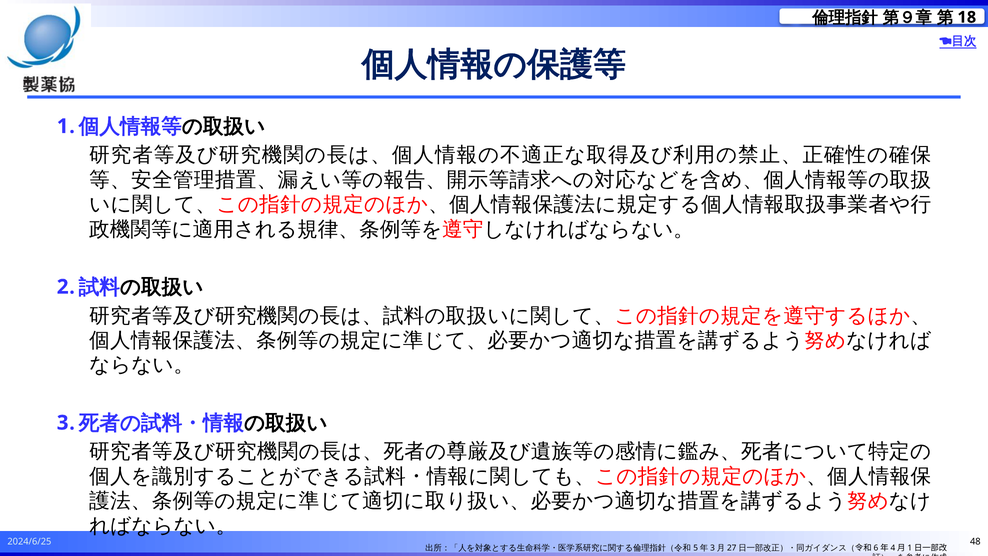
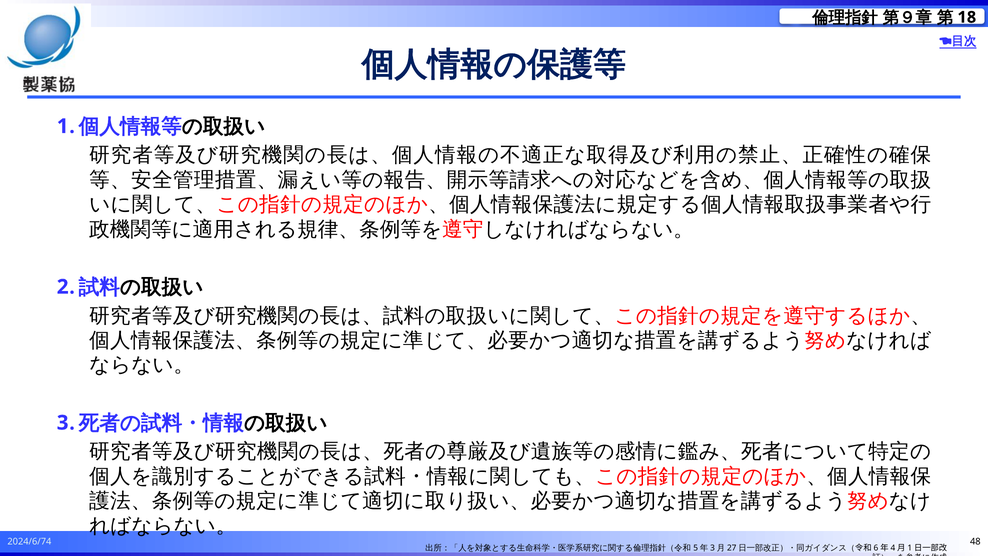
2024/6/25: 2024/6/25 -> 2024/6/74
